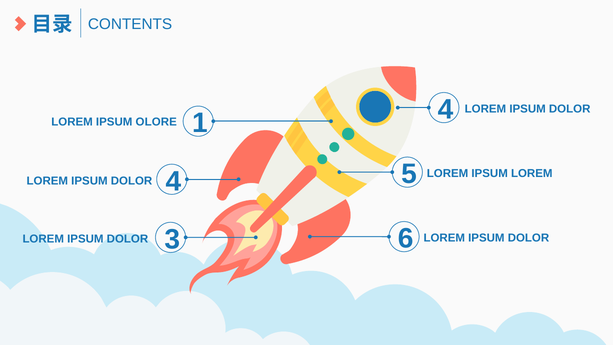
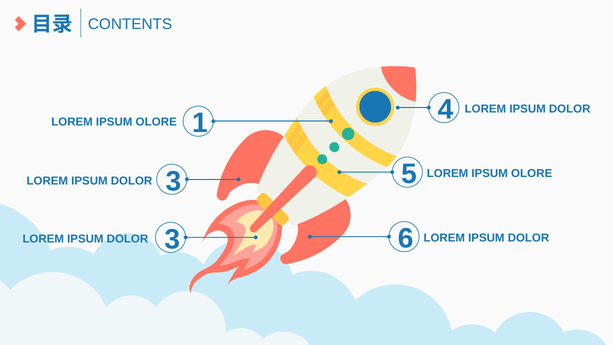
5 LOREM IPSUM LOREM: LOREM -> OLORE
4 at (173, 181): 4 -> 3
